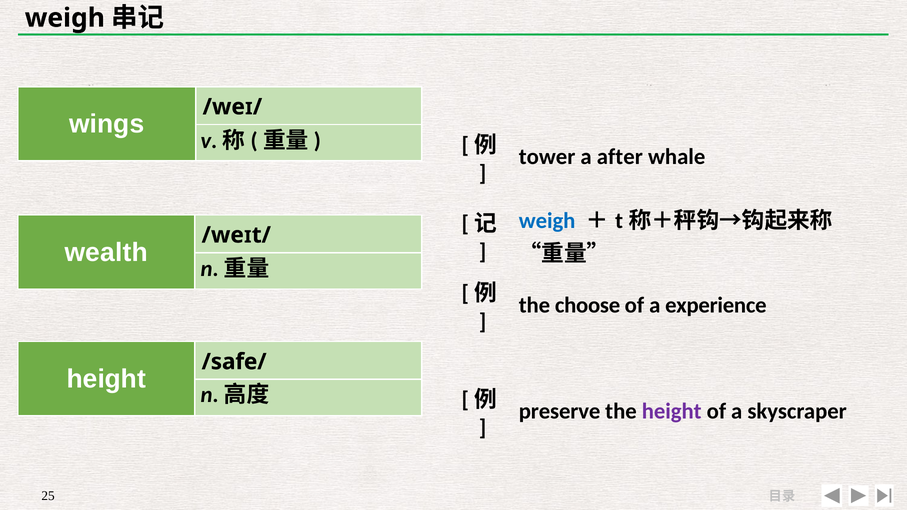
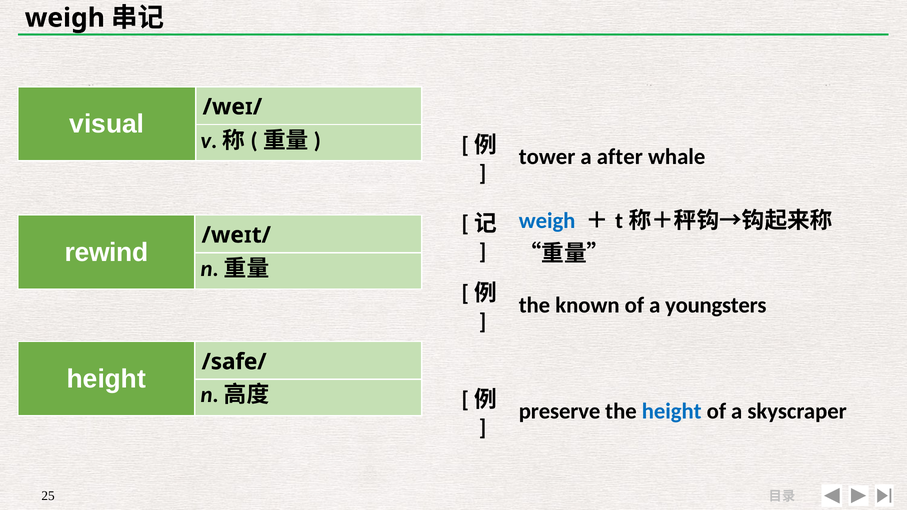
wings: wings -> visual
wealth: wealth -> rewind
choose: choose -> known
experience: experience -> youngsters
height at (672, 411) colour: purple -> blue
